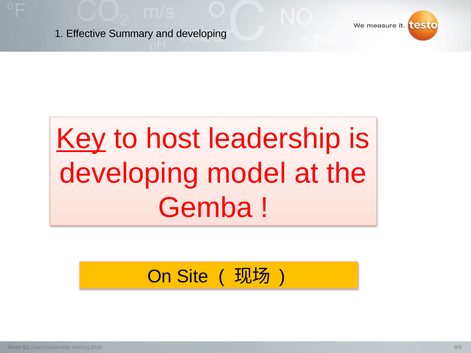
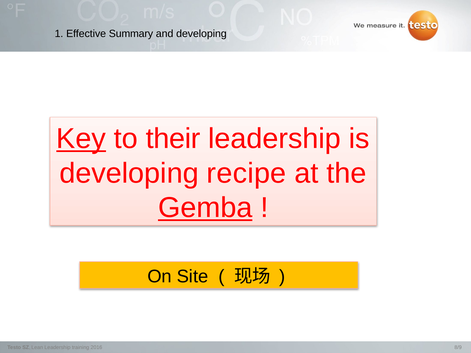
host: host -> their
model: model -> recipe
Gemba underline: none -> present
